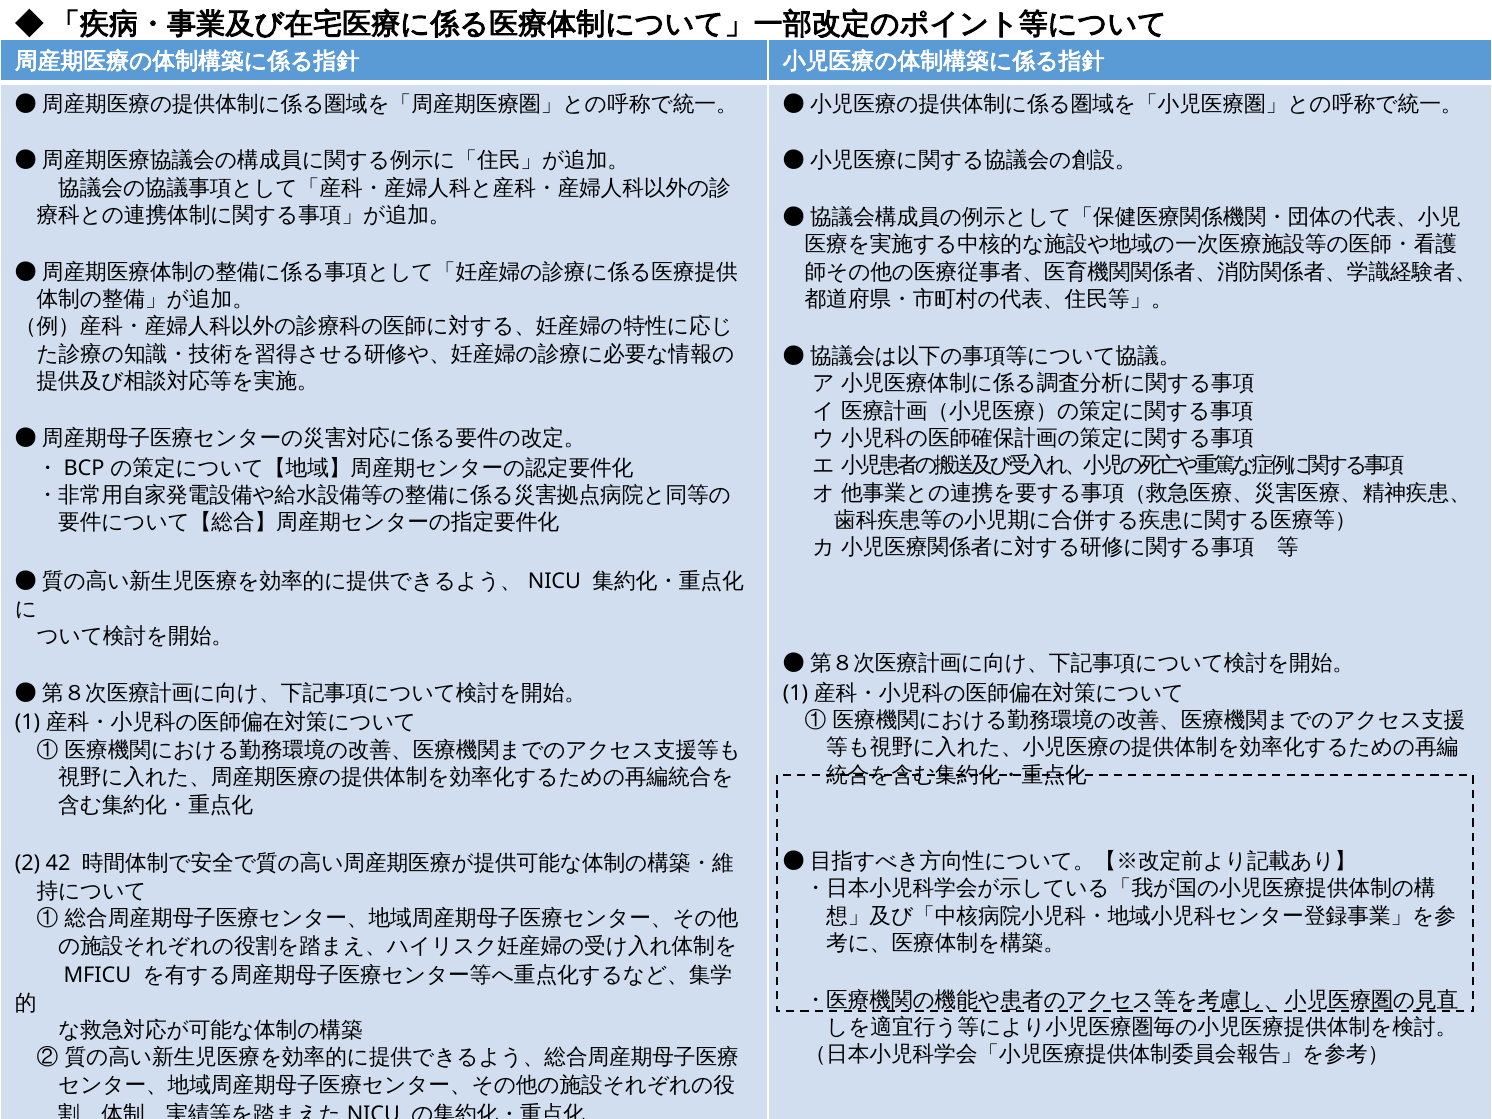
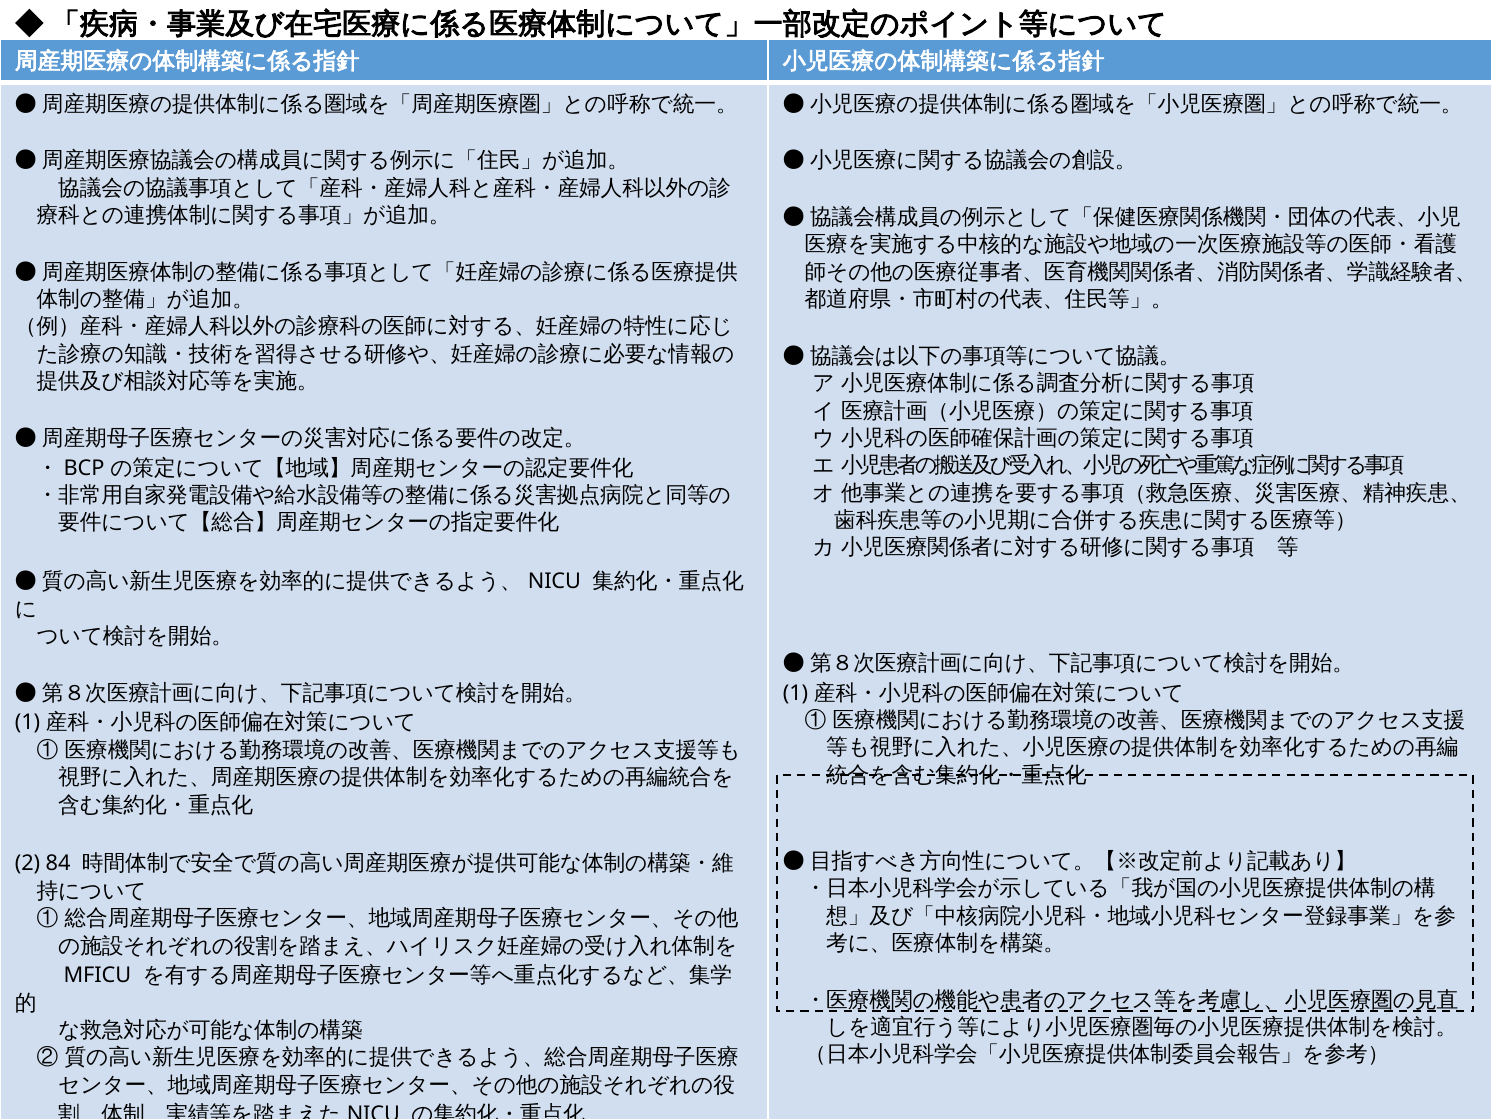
42: 42 -> 84
